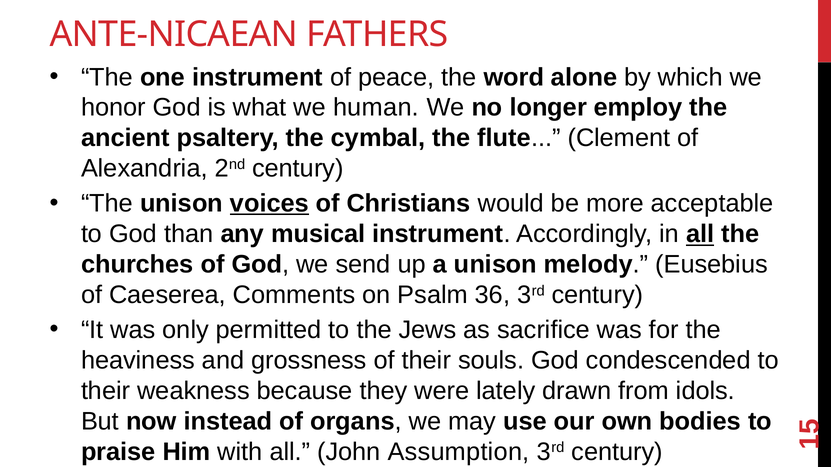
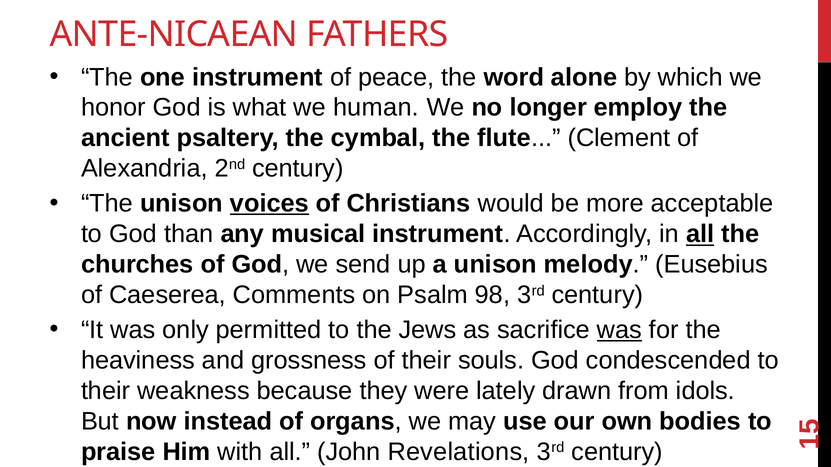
36: 36 -> 98
was at (620, 330) underline: none -> present
Assumption: Assumption -> Revelations
